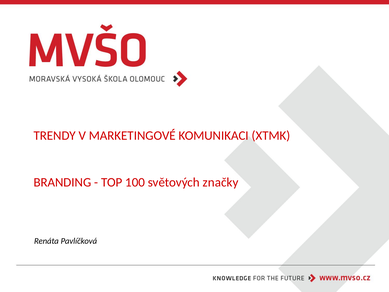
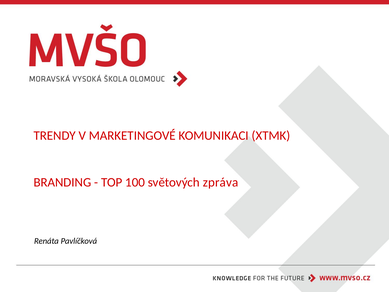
značky: značky -> zpráva
